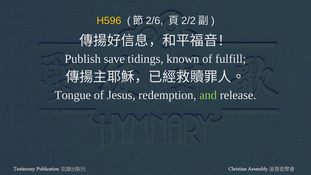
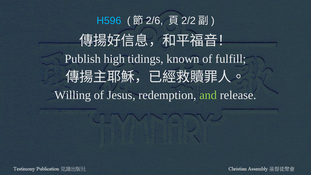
H596 colour: yellow -> light blue
save: save -> high
Tongue: Tongue -> Willing
